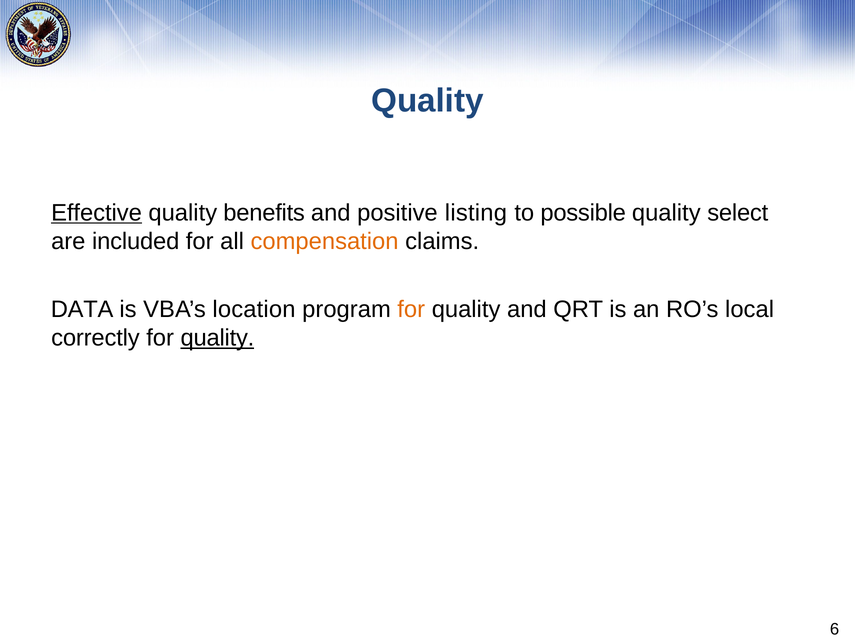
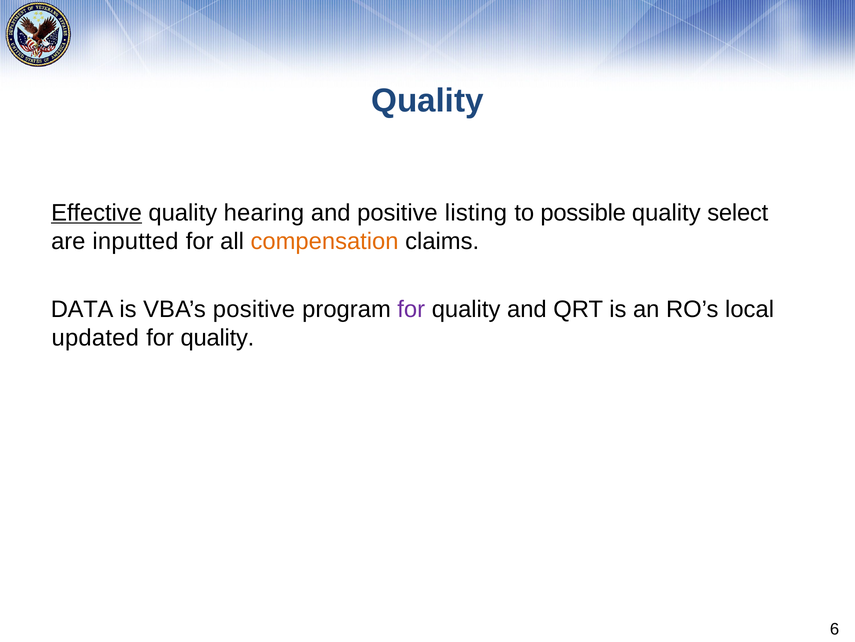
benefits: benefits -> hearing
included: included -> inputted
VBA’s location: location -> positive
for at (411, 309) colour: orange -> purple
correctly: correctly -> updated
quality at (217, 337) underline: present -> none
